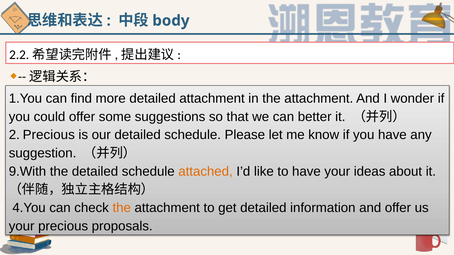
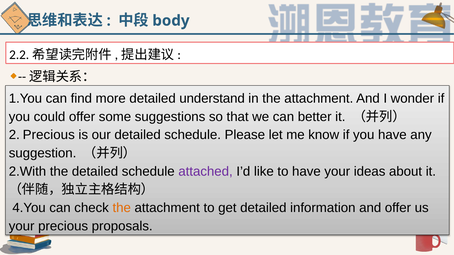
detailed attachment: attachment -> understand
9.With: 9.With -> 2.With
attached colour: orange -> purple
